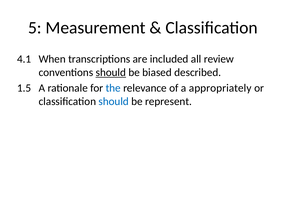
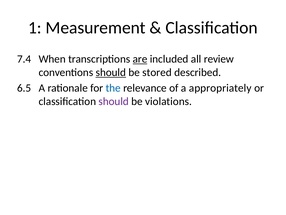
5: 5 -> 1
4.1: 4.1 -> 7.4
are underline: none -> present
biased: biased -> stored
1.5: 1.5 -> 6.5
should at (114, 101) colour: blue -> purple
represent: represent -> violations
